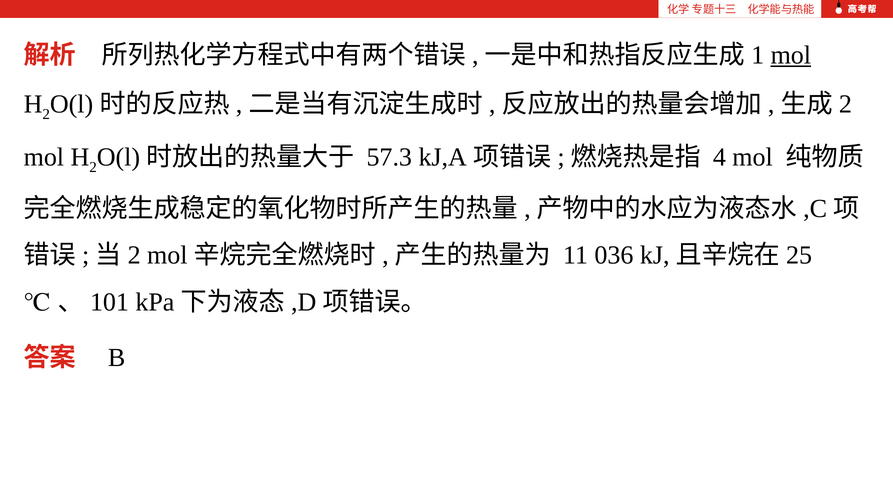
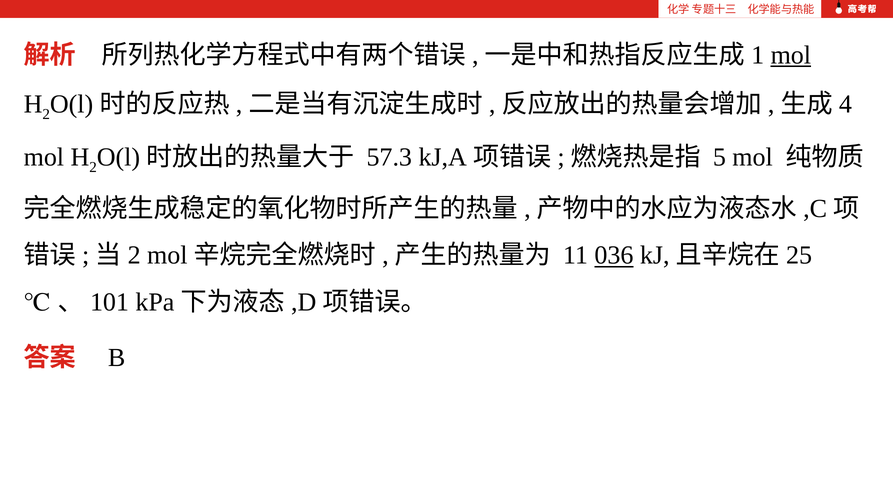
2 at (845, 104): 2 -> 4
4: 4 -> 5
036 underline: none -> present
